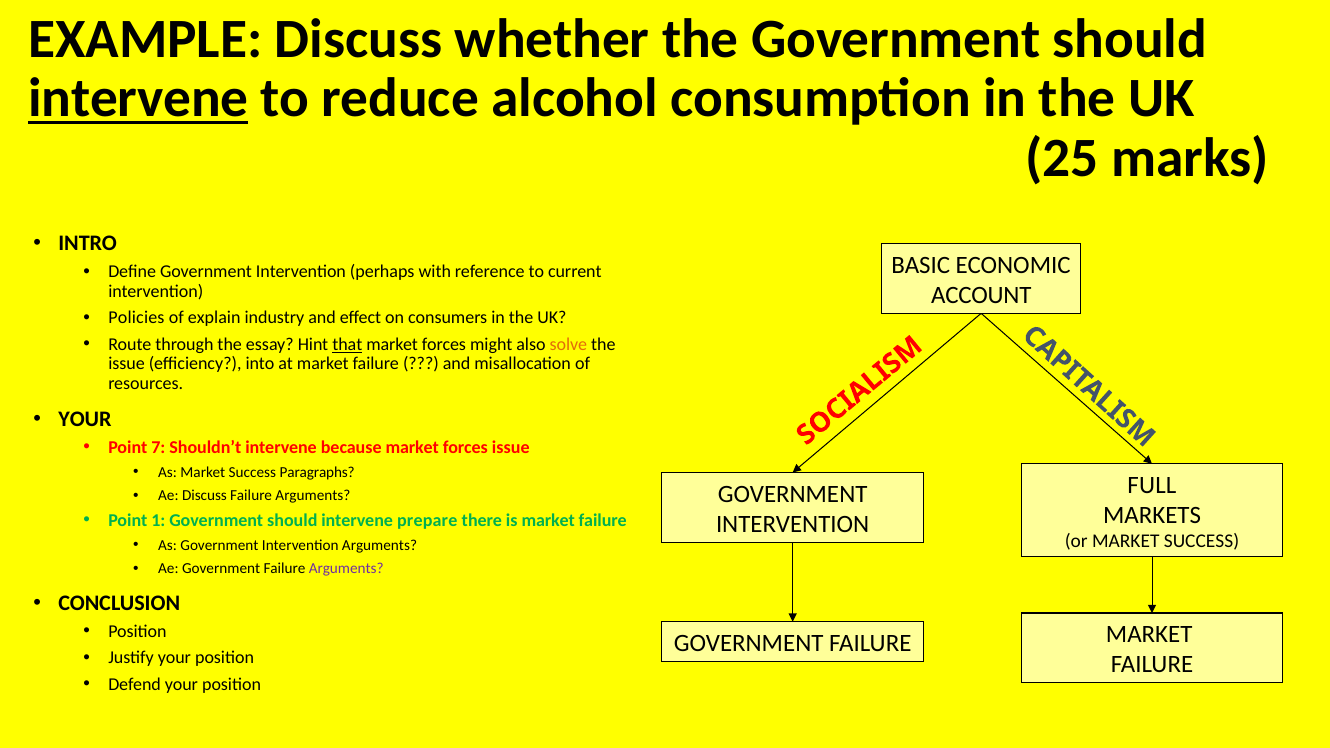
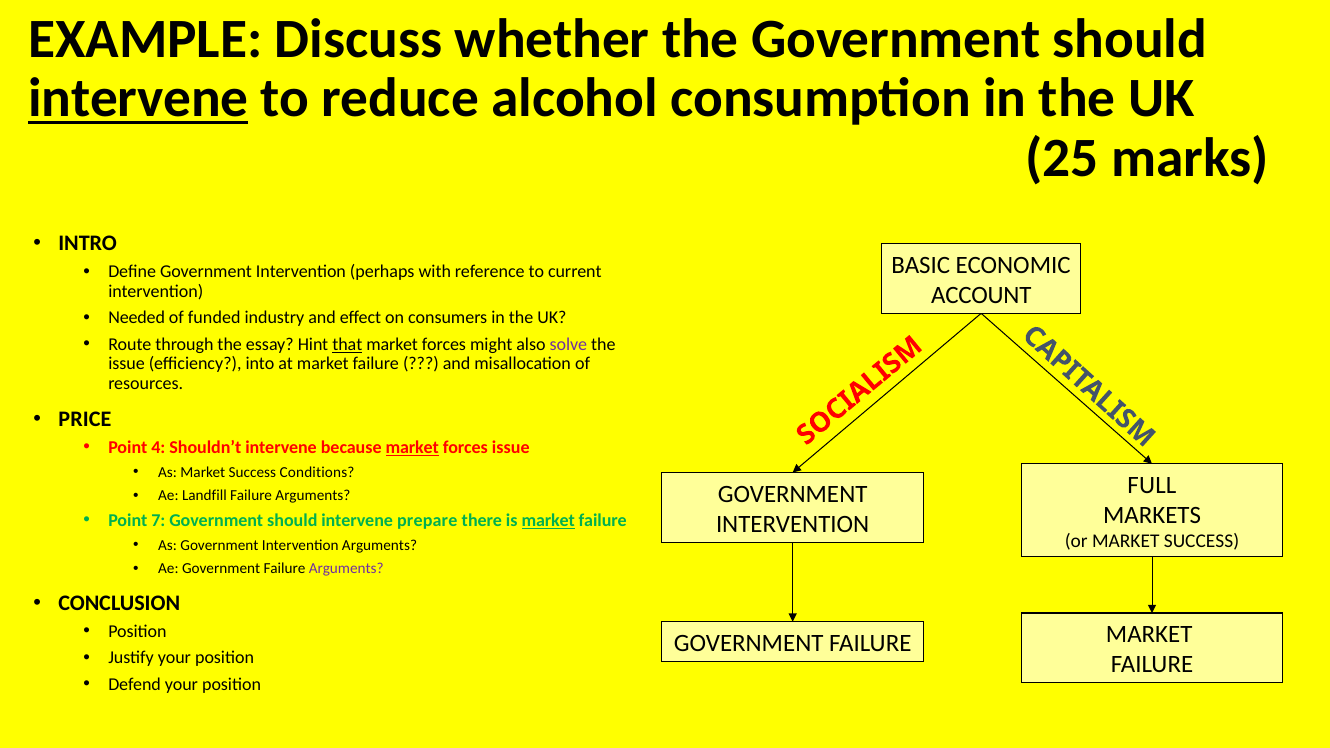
Policies: Policies -> Needed
explain: explain -> funded
solve colour: orange -> purple
YOUR at (85, 419): YOUR -> PRICE
7: 7 -> 4
market at (412, 447) underline: none -> present
Paragraphs: Paragraphs -> Conditions
Ae Discuss: Discuss -> Landfill
1: 1 -> 7
market at (548, 521) underline: none -> present
